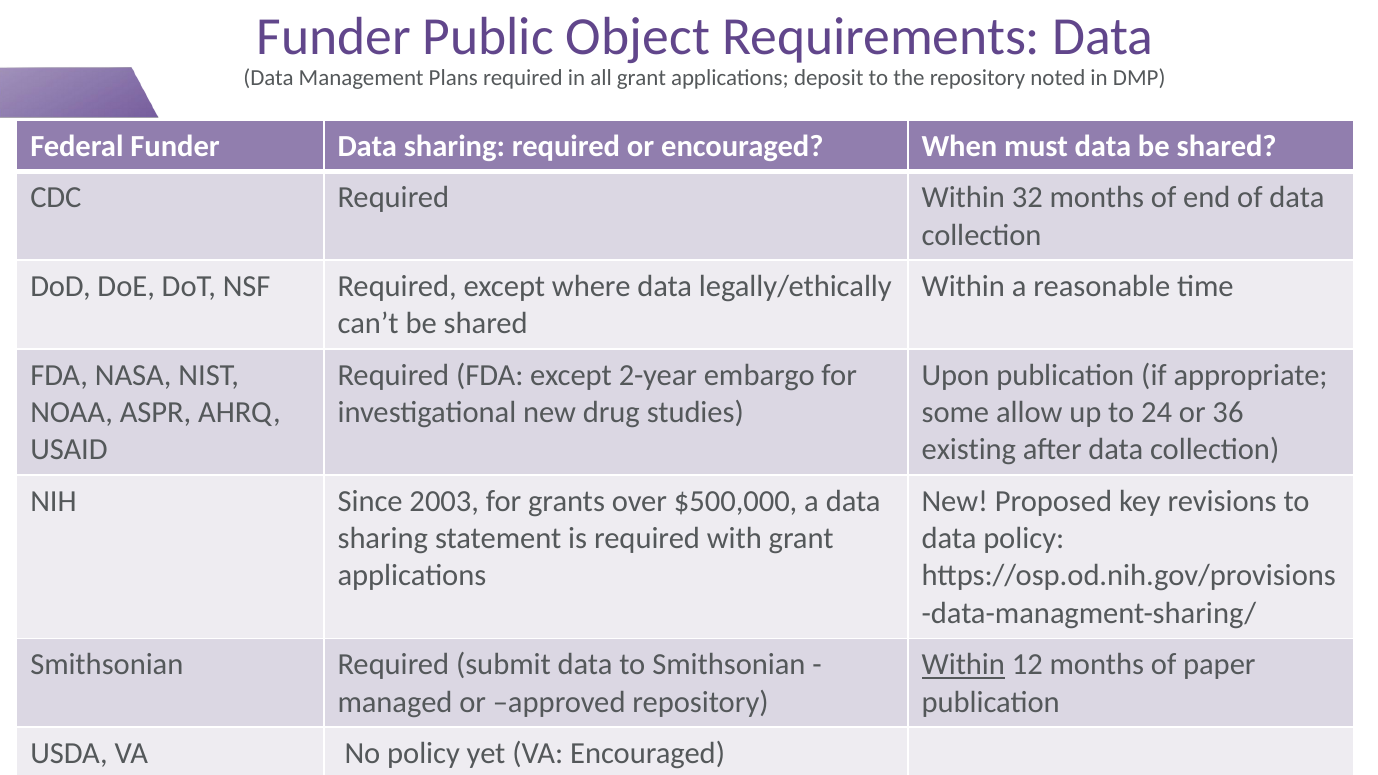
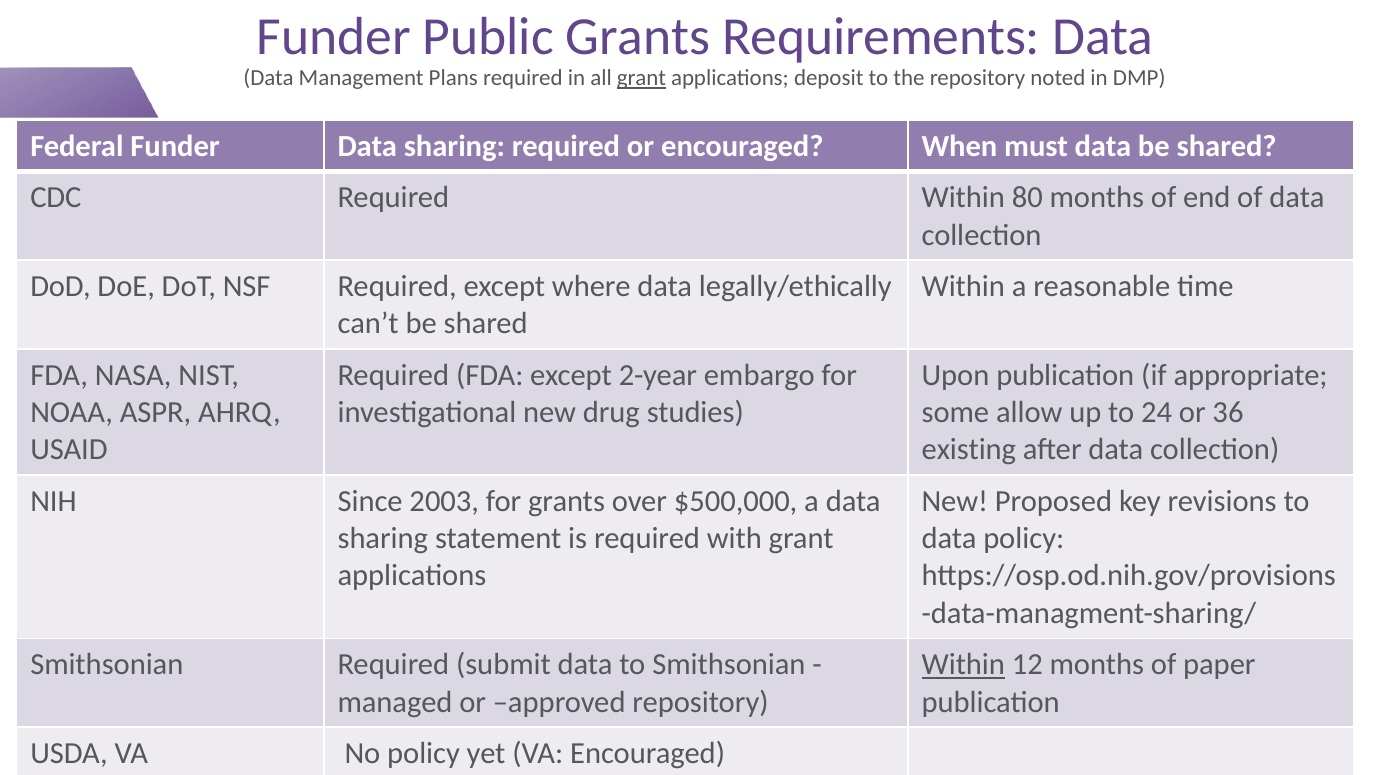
Public Object: Object -> Grants
grant at (641, 78) underline: none -> present
32: 32 -> 80
